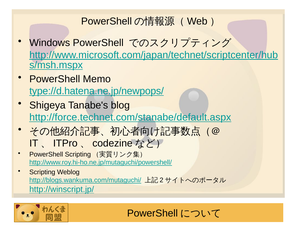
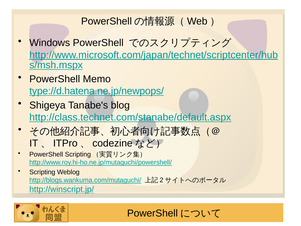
http://force.technet.com/stanabe/default.aspx: http://force.technet.com/stanabe/default.aspx -> http://class.technet.com/stanabe/default.aspx
